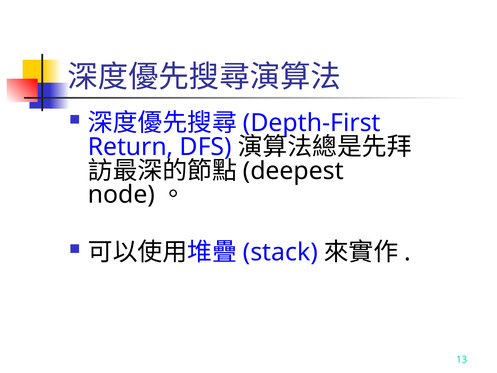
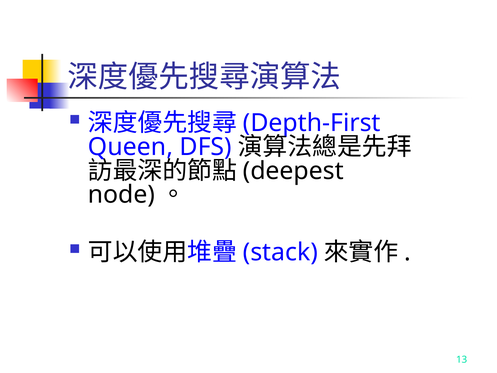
Return: Return -> Queen
